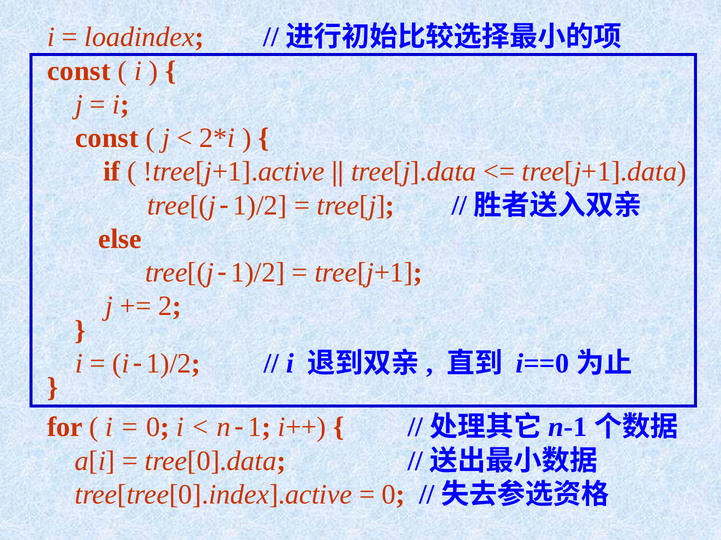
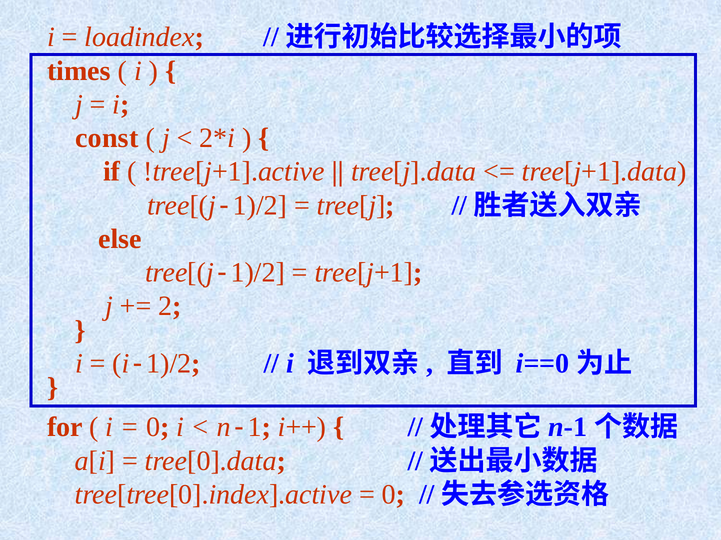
const at (79, 71): const -> times
